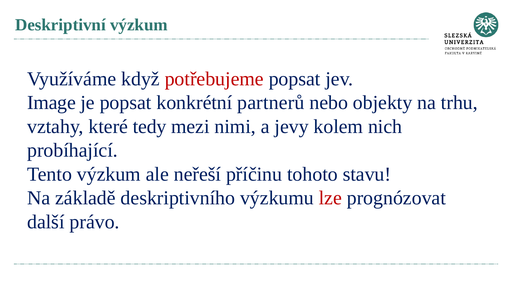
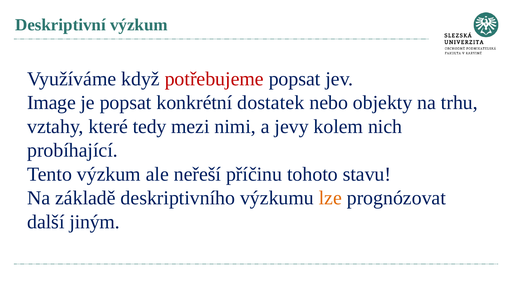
partnerů: partnerů -> dostatek
lze colour: red -> orange
právo: právo -> jiným
